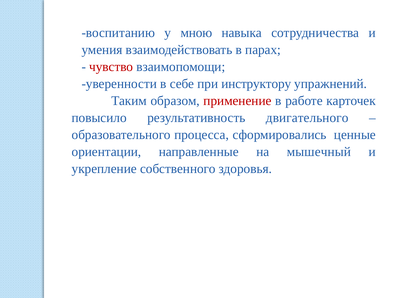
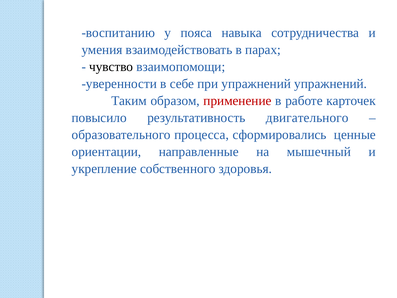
мною: мною -> пояса
чувство colour: red -> black
при инструктору: инструктору -> упражнений
